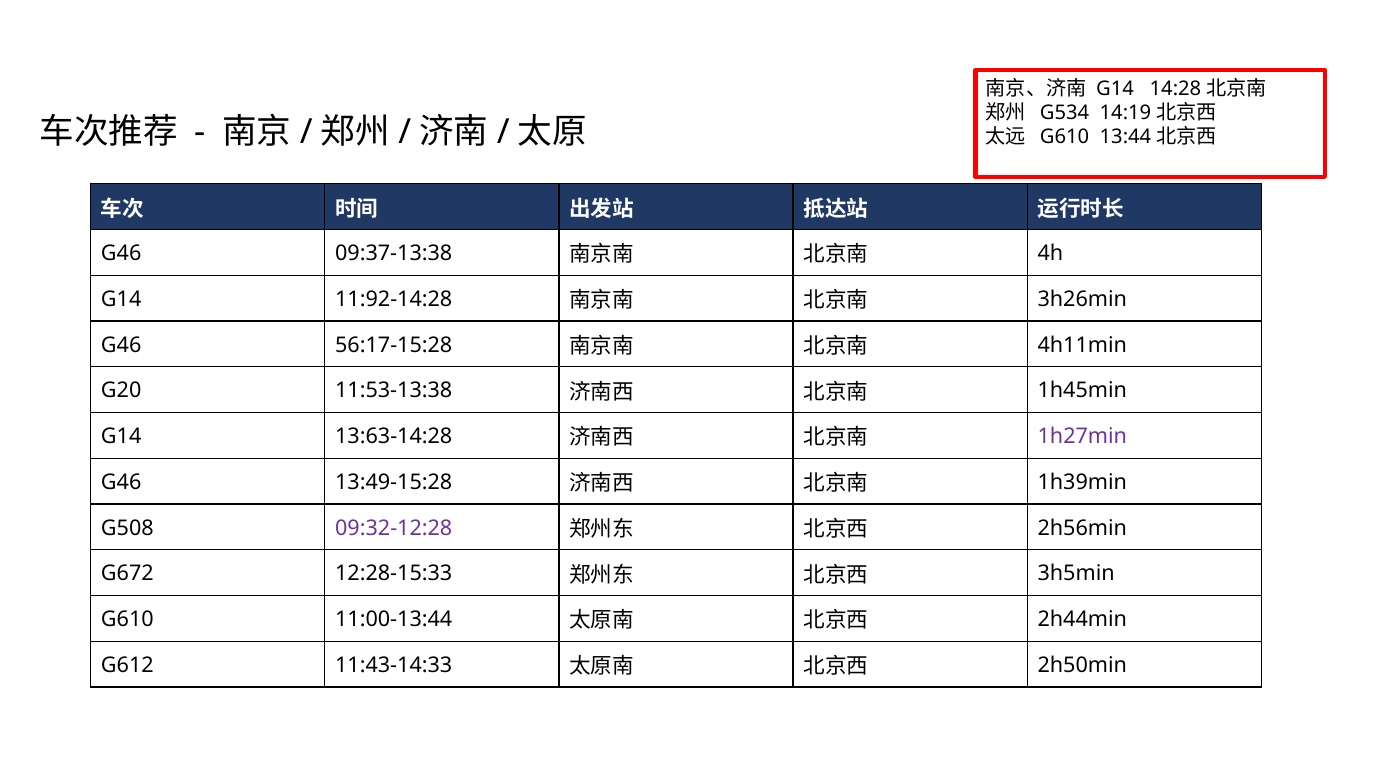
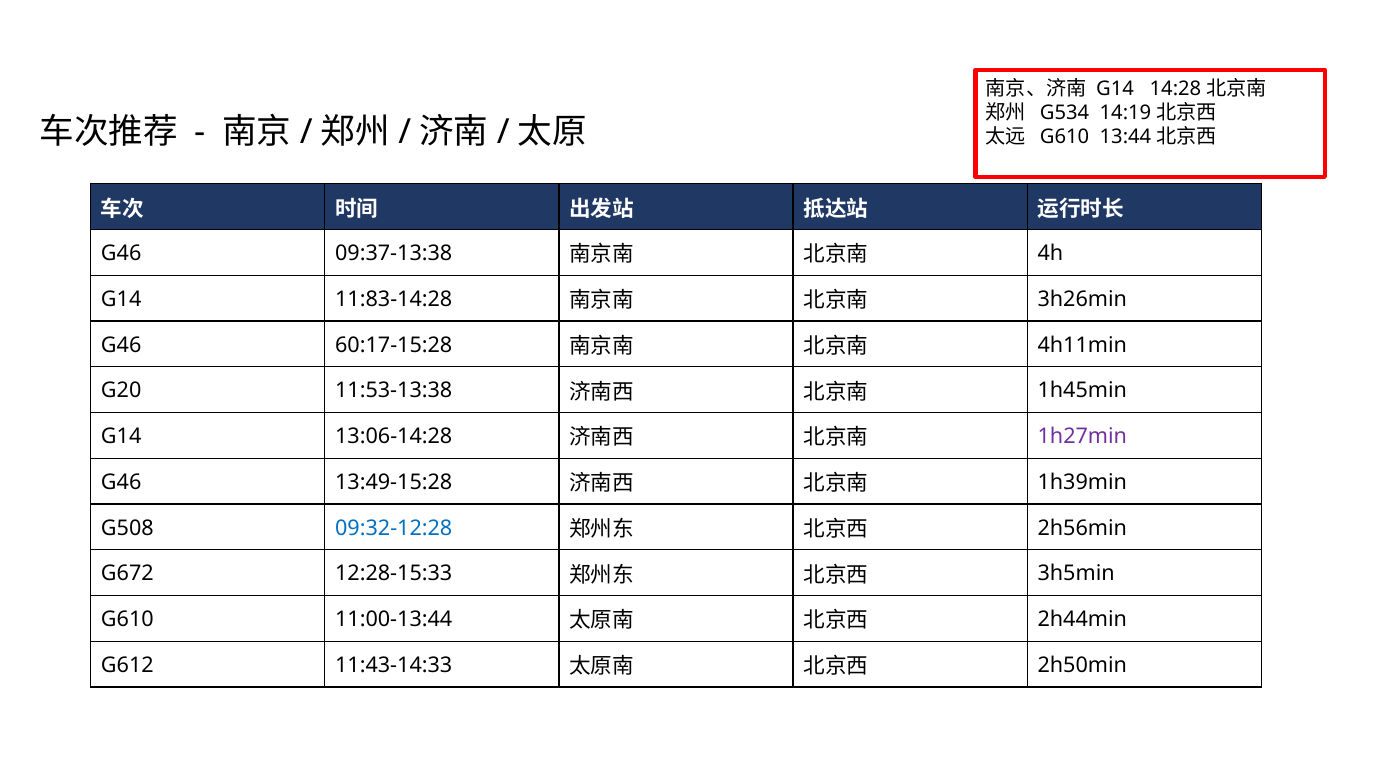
11:92-14:28: 11:92-14:28 -> 11:83-14:28
56:17-15:28: 56:17-15:28 -> 60:17-15:28
13:63-14:28: 13:63-14:28 -> 13:06-14:28
09:32-12:28 colour: purple -> blue
